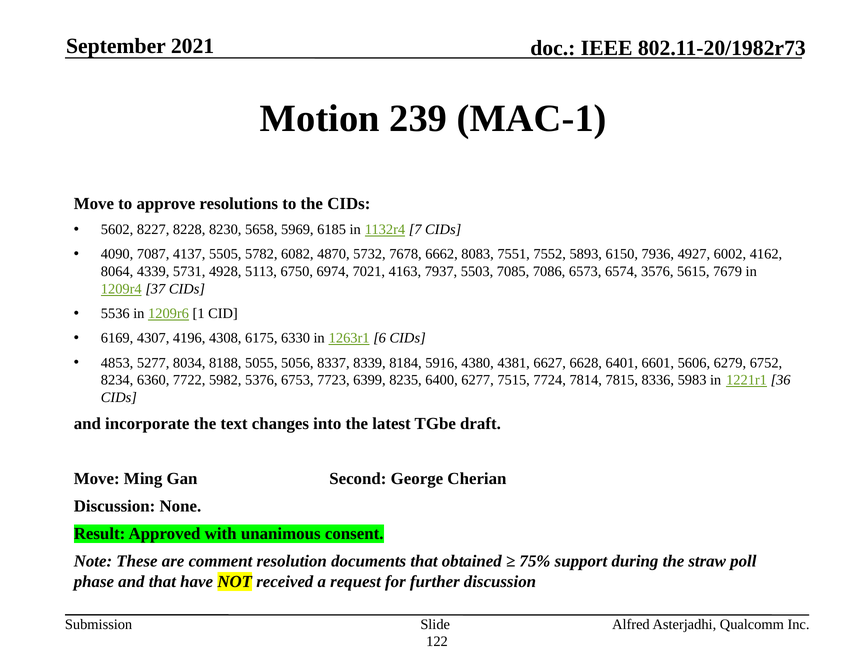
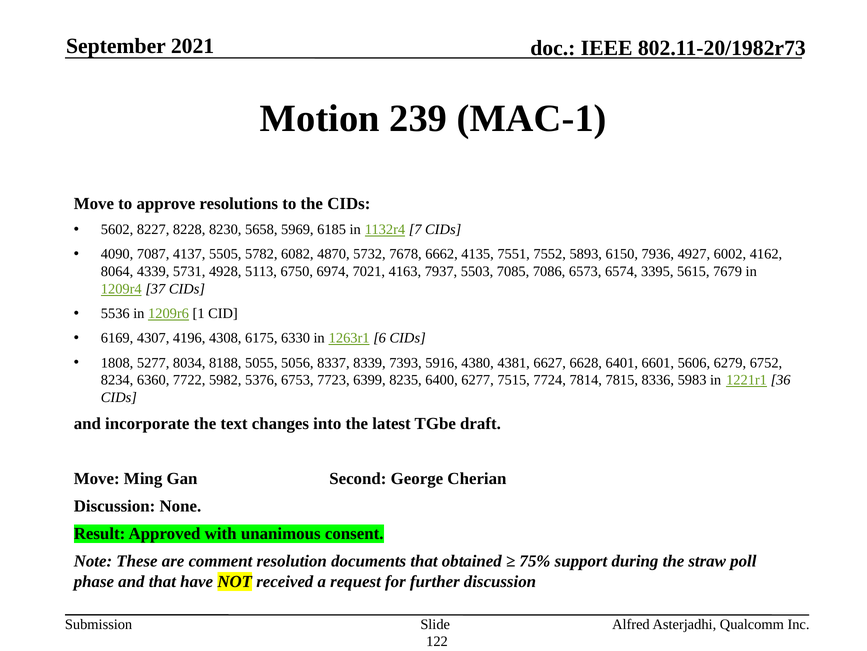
8083: 8083 -> 4135
3576: 3576 -> 3395
4853: 4853 -> 1808
8184: 8184 -> 7393
